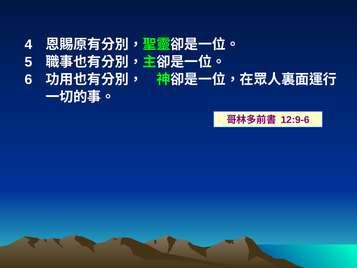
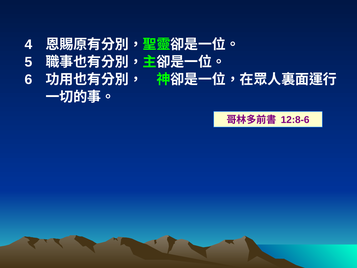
12:9-6: 12:9-6 -> 12:8-6
